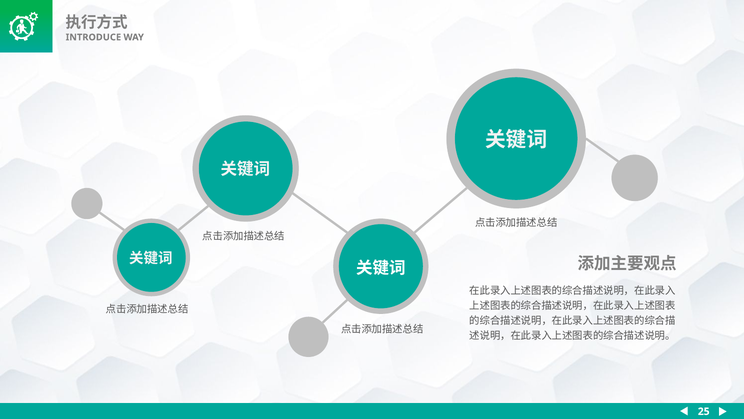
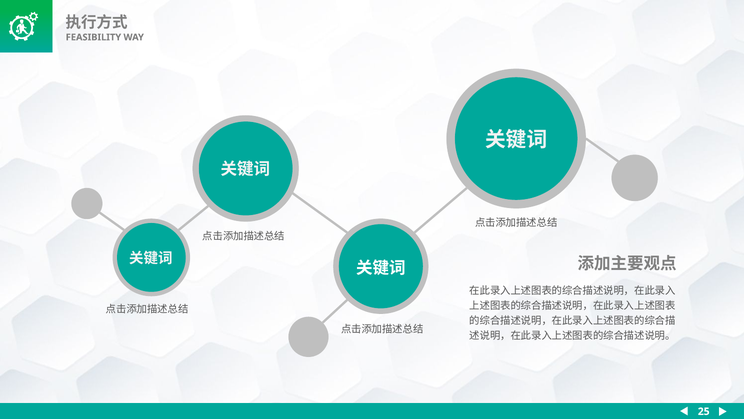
INTRODUCE: INTRODUCE -> FEASIBILITY
